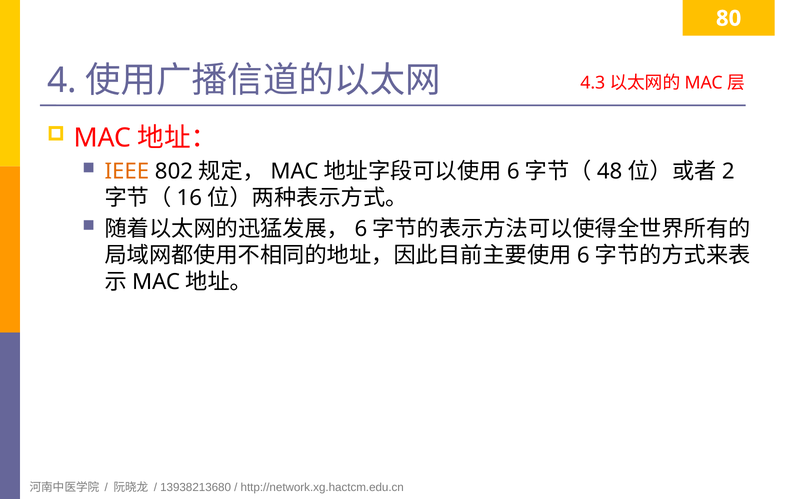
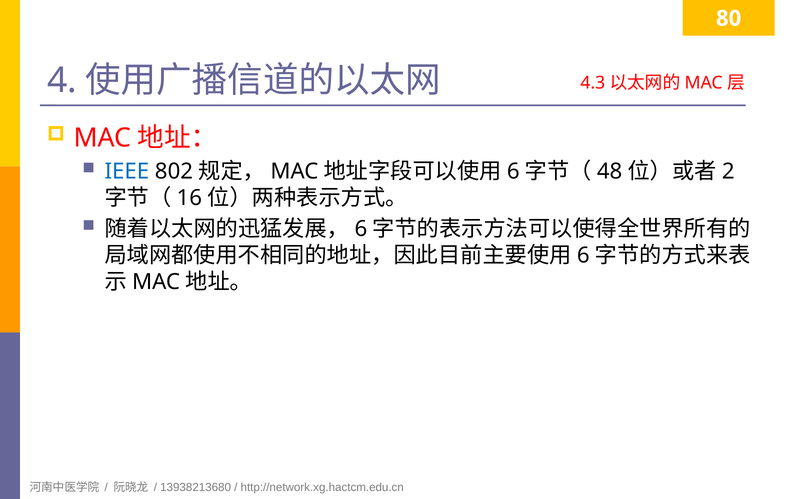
IEEE colour: orange -> blue
